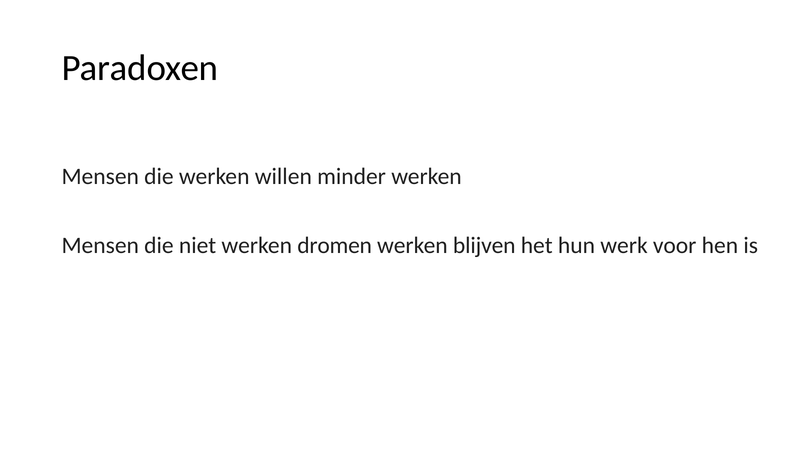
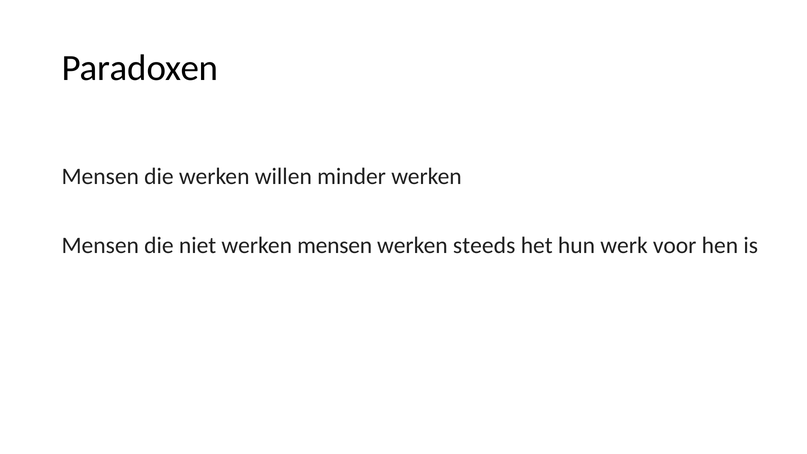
niet werken dromen: dromen -> mensen
blijven: blijven -> steeds
